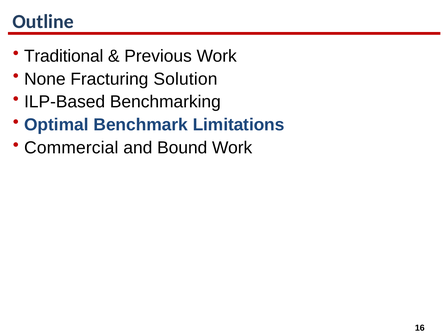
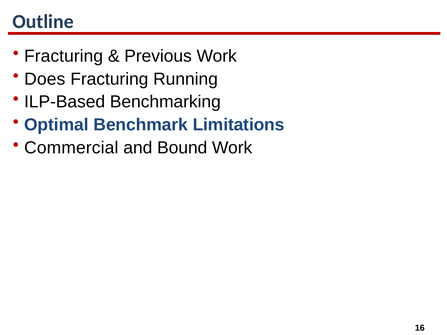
Traditional at (64, 56): Traditional -> Fracturing
None: None -> Does
Solution: Solution -> Running
